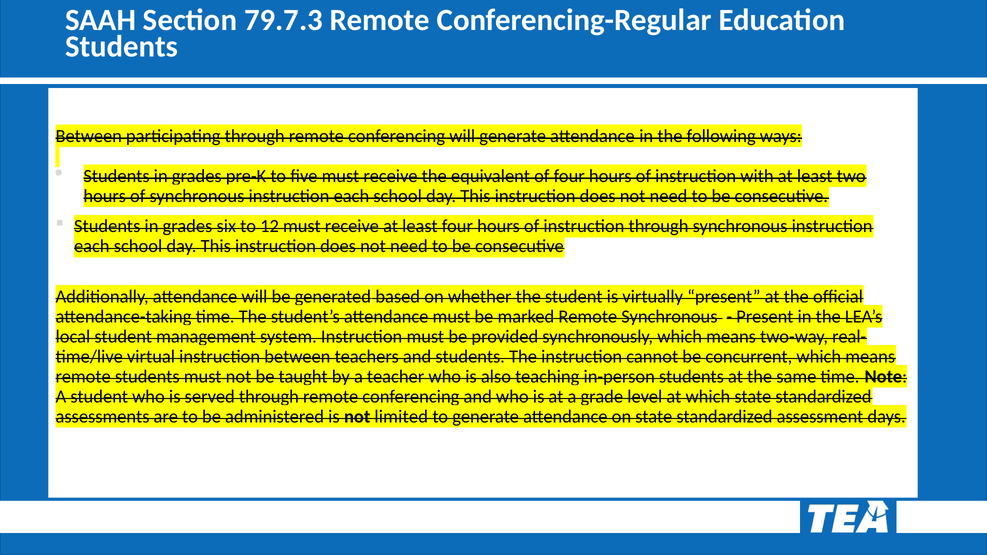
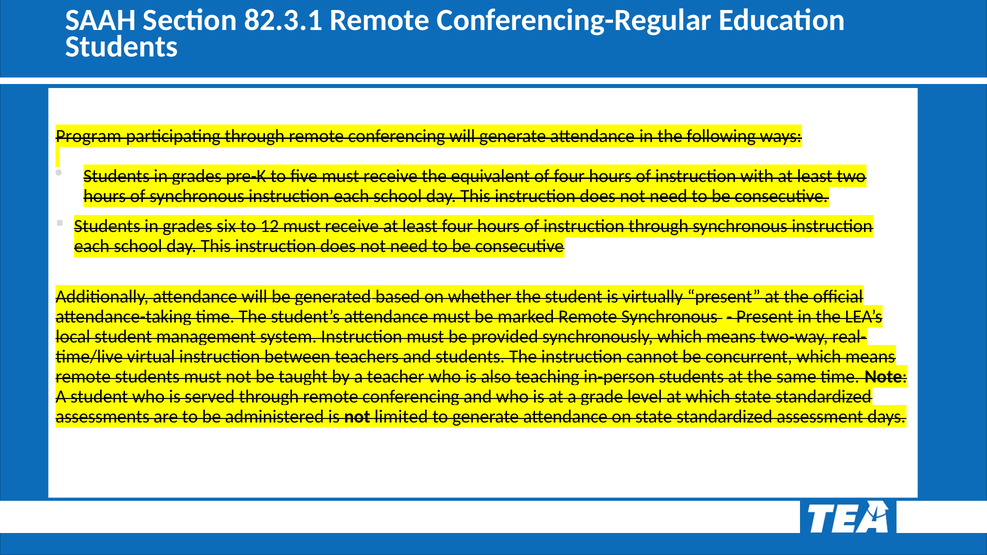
79.7.3: 79.7.3 -> 82.3.1
Between at (89, 136): Between -> Program
